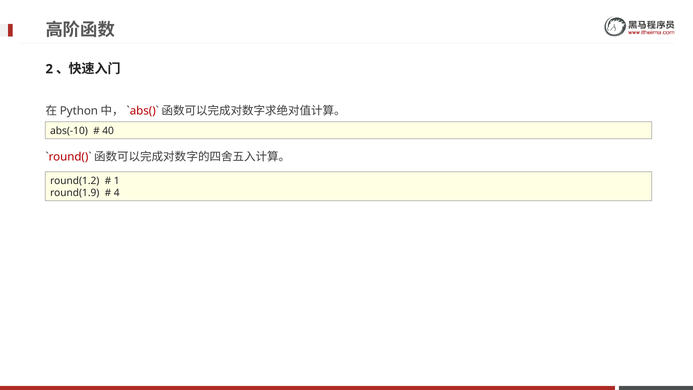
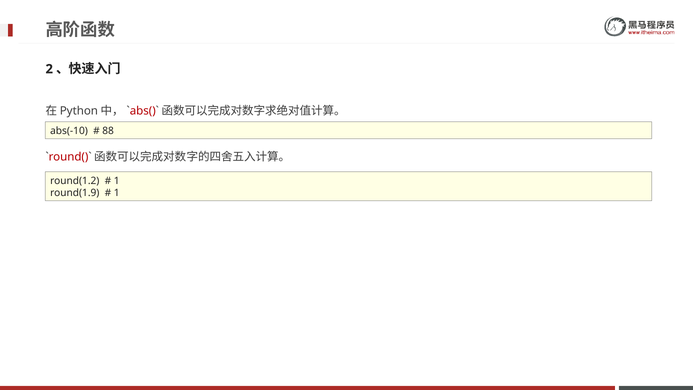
40: 40 -> 88
4 at (117, 193): 4 -> 1
